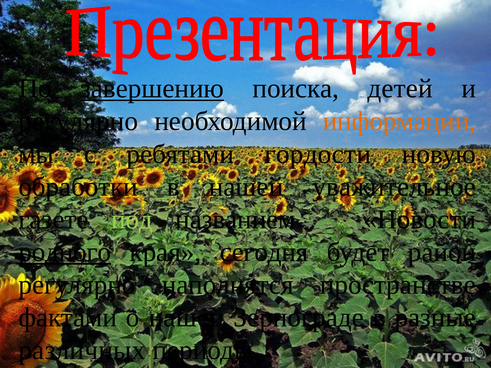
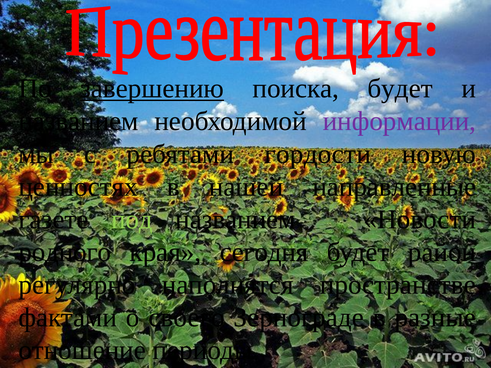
поиска детей: детей -> будет
регулярно at (78, 121): регулярно -> названием
информации colour: orange -> purple
обработки: обработки -> ценностях
уважительное: уважительное -> направленные
родного underline: present -> none
о нашей: нашей -> своего
различных: различных -> отношение
